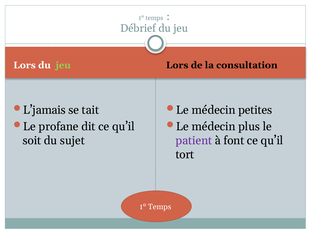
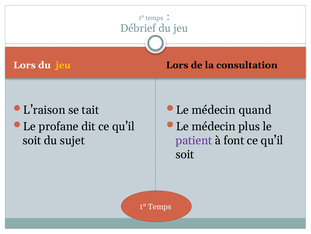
jeu at (63, 65) colour: light green -> yellow
L’jamais: L’jamais -> L’raison
petites: petites -> quand
tort at (185, 154): tort -> soit
